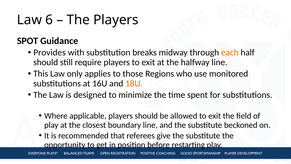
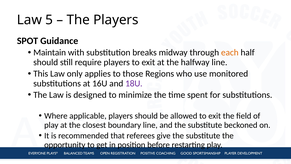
6: 6 -> 5
Provides: Provides -> Maintain
18U colour: orange -> purple
